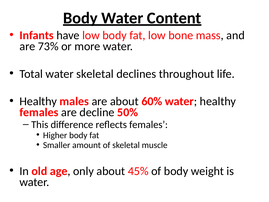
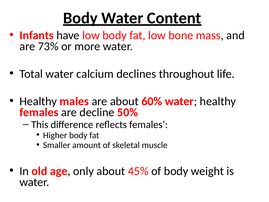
water skeletal: skeletal -> calcium
